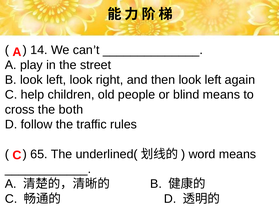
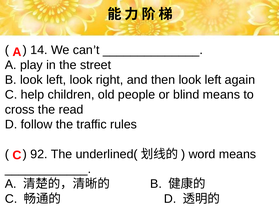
both: both -> read
65: 65 -> 92
